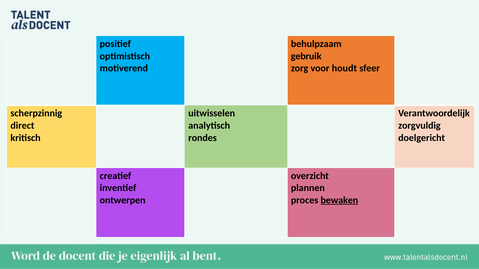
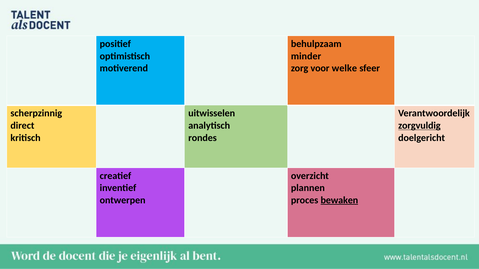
gebruik: gebruik -> minder
houdt: houdt -> welke
zorgvuldig underline: none -> present
